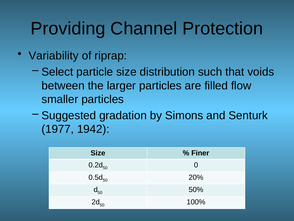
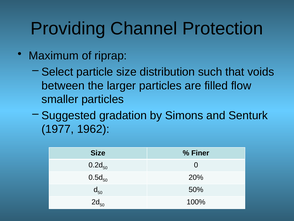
Variability: Variability -> Maximum
1942: 1942 -> 1962
